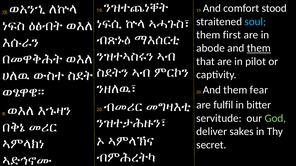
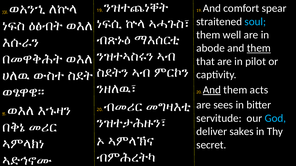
stood: stood -> spear
first: first -> well
And at (212, 90) underline: none -> present
fear: fear -> acts
fulfil: fulfil -> sees
God colour: light green -> light blue
